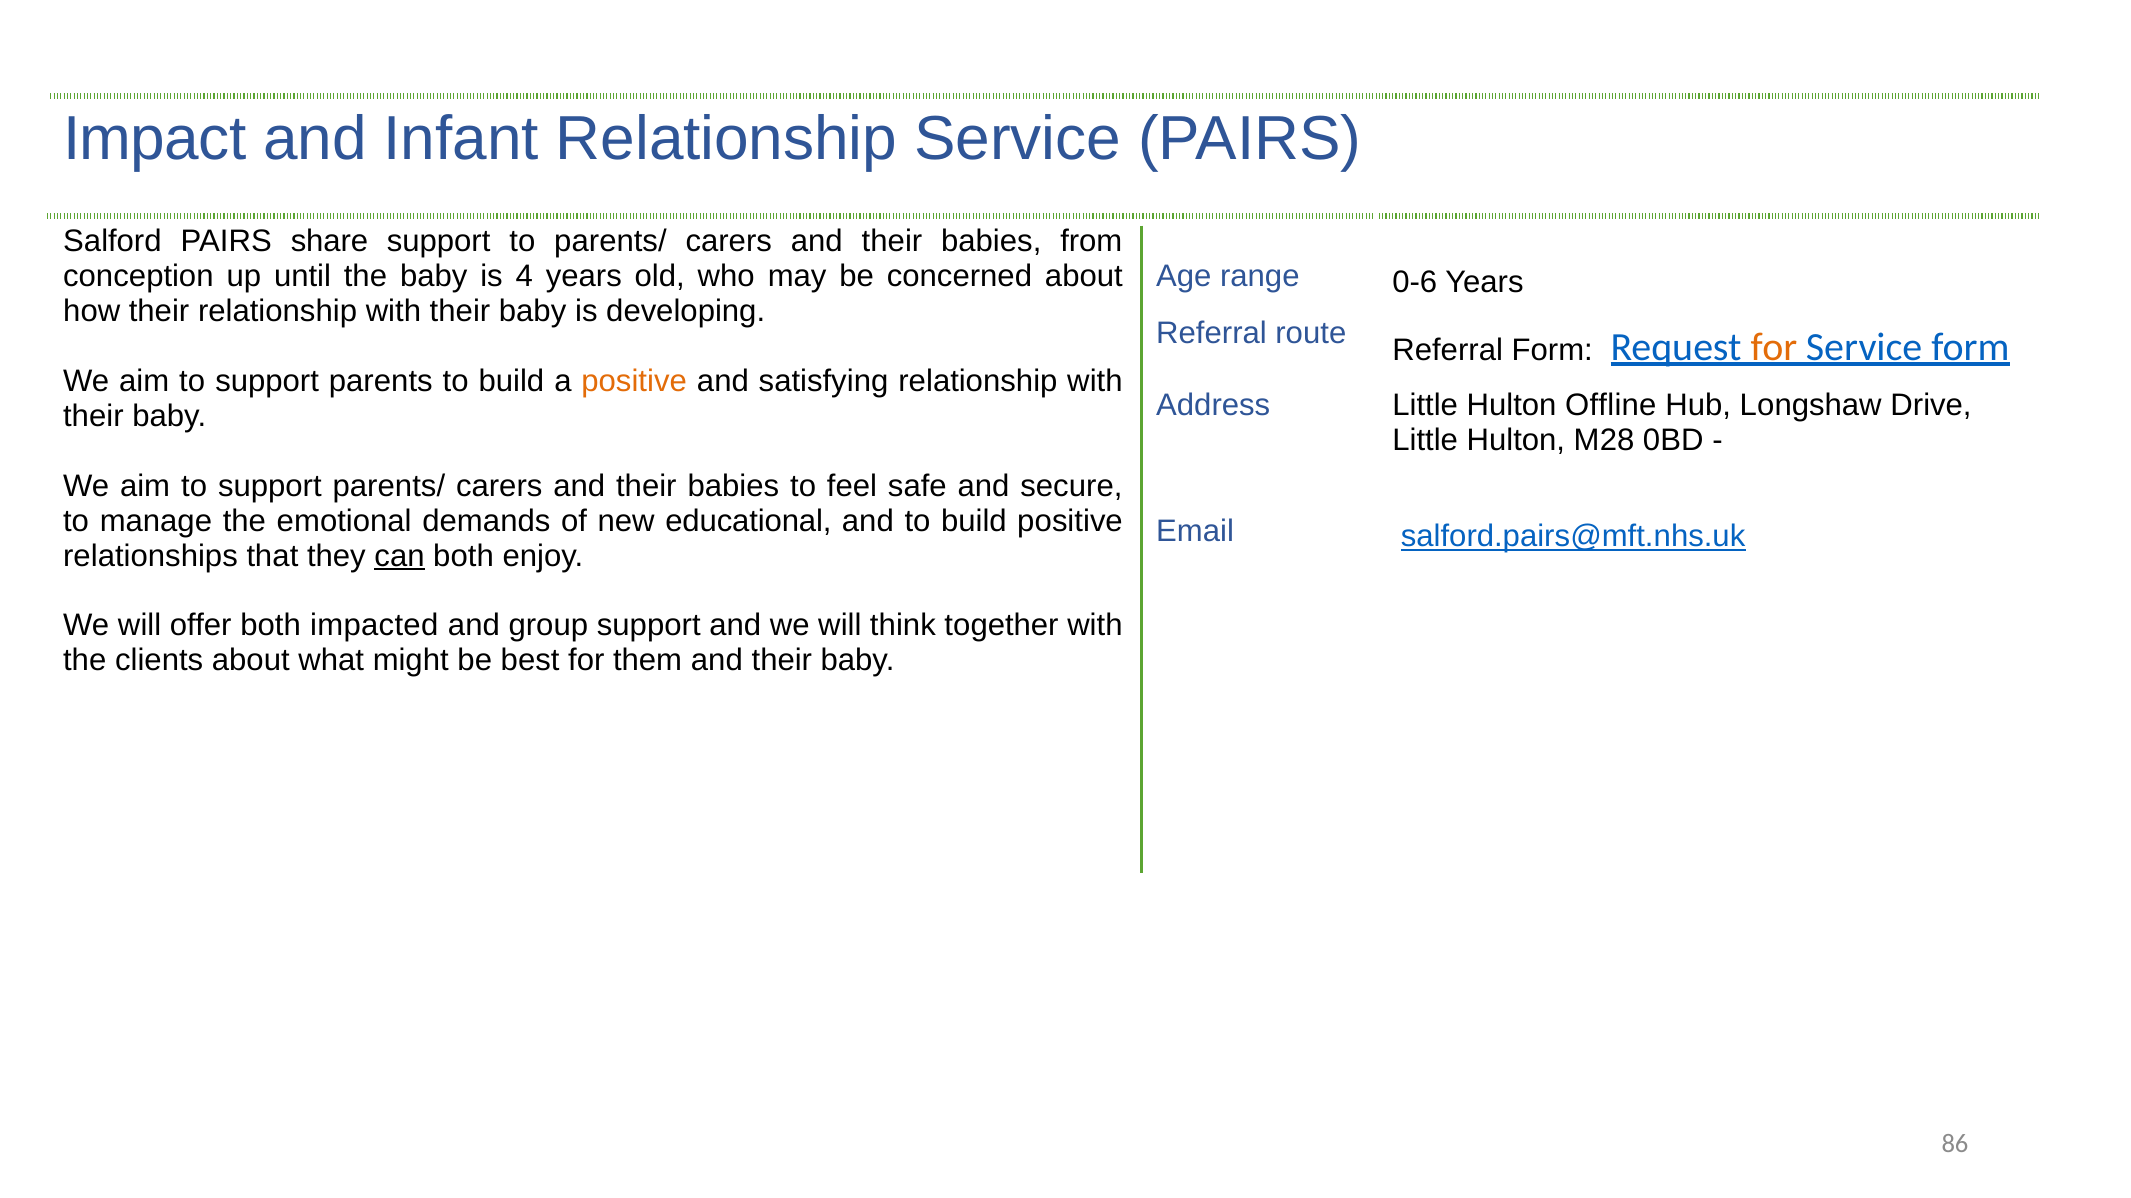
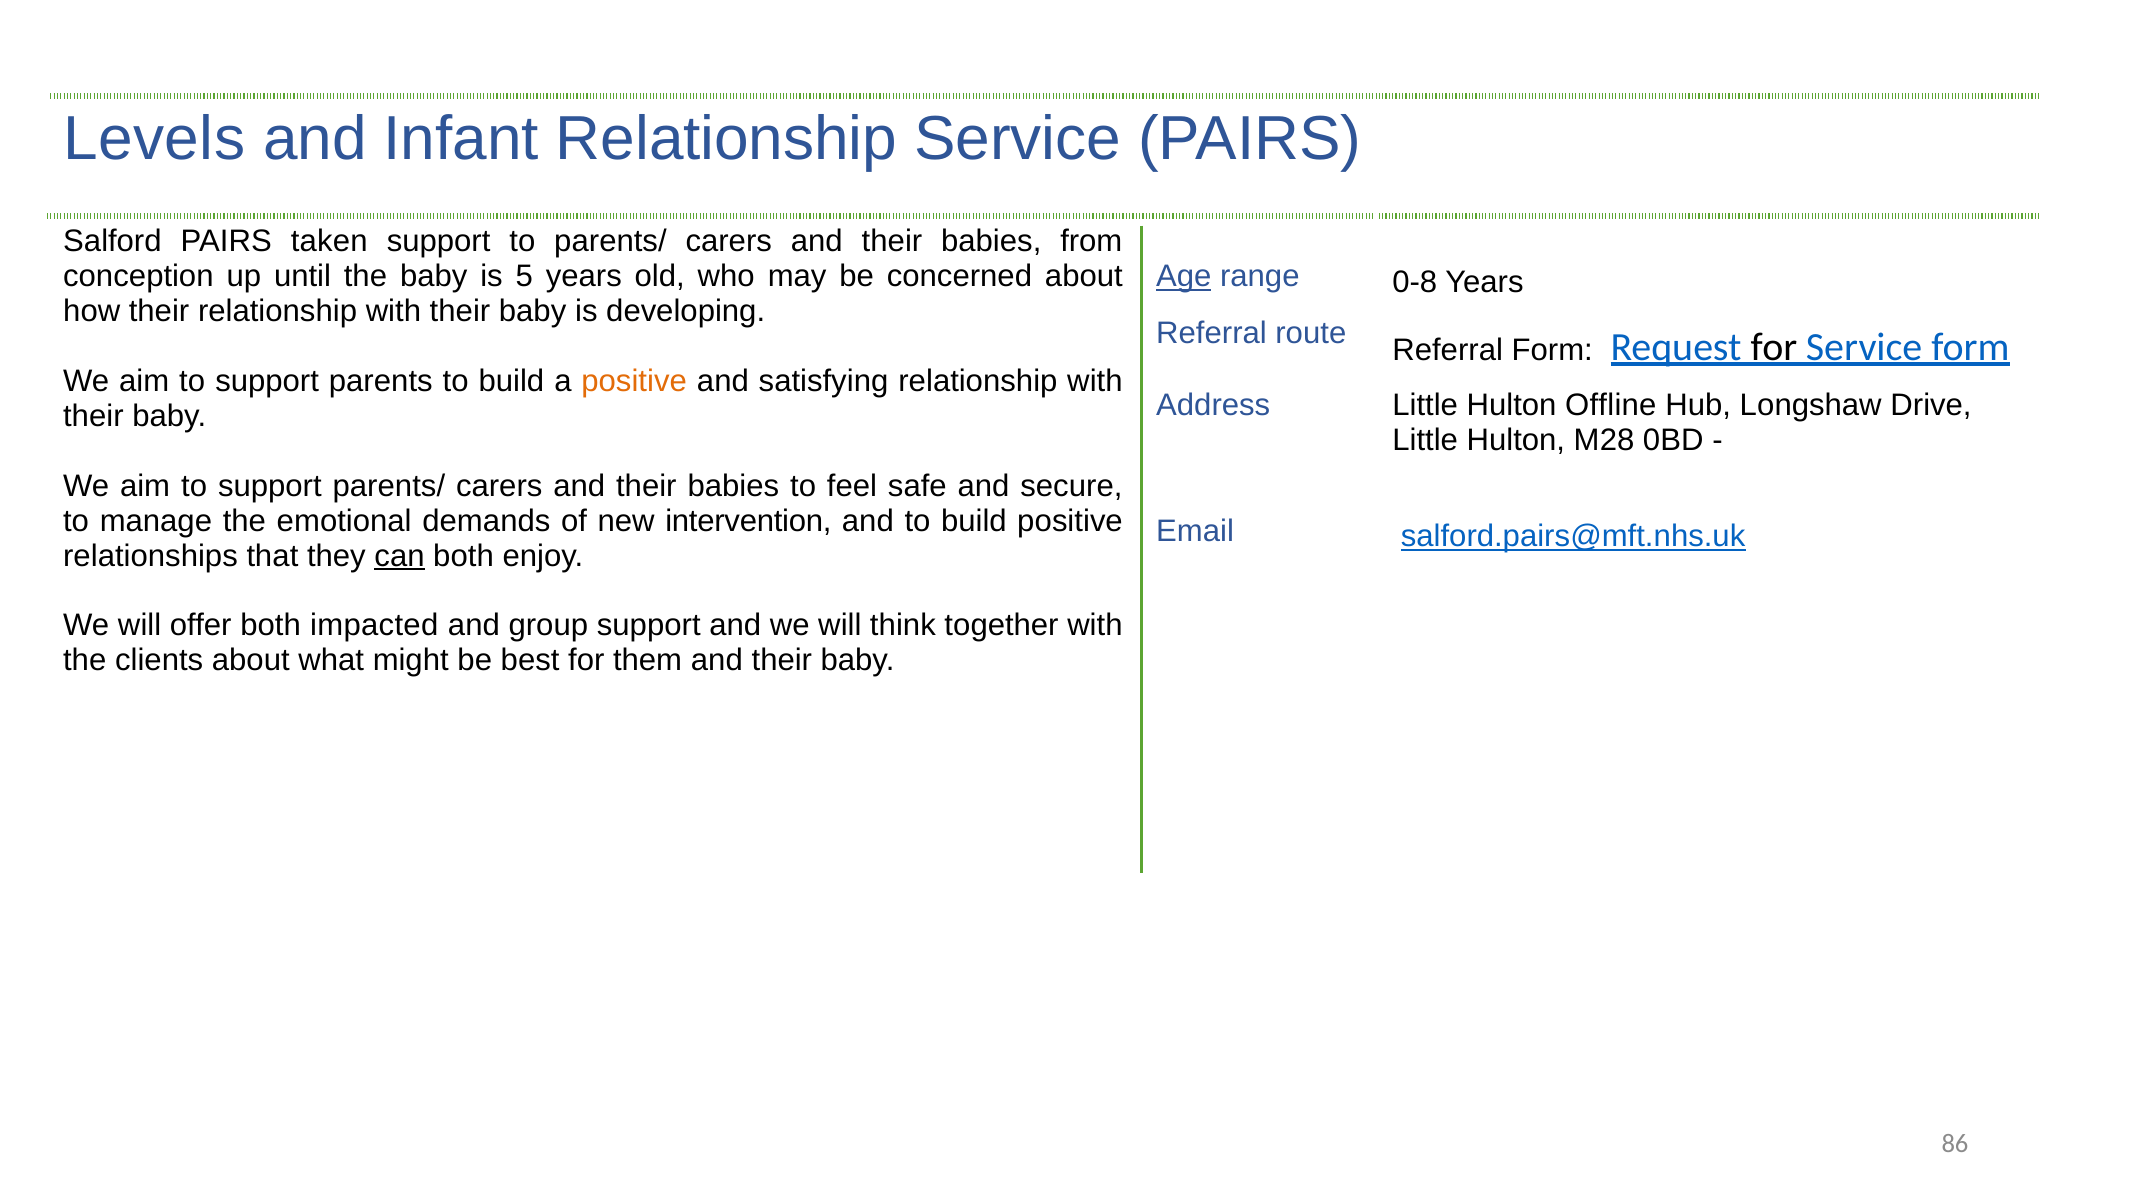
Impact: Impact -> Levels
share: share -> taken
4: 4 -> 5
Age underline: none -> present
0-6: 0-6 -> 0-8
for at (1774, 347) colour: orange -> black
educational: educational -> intervention
